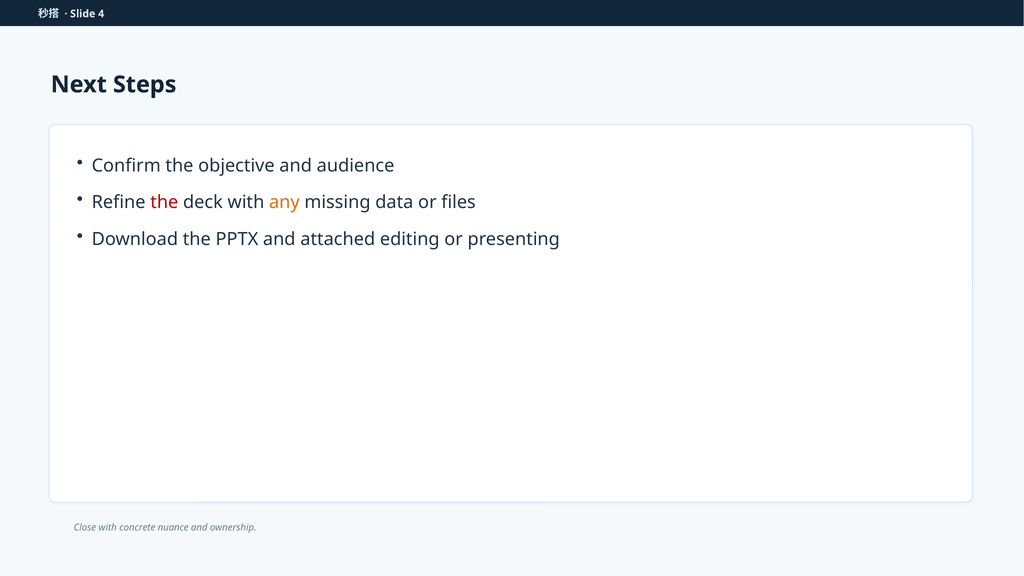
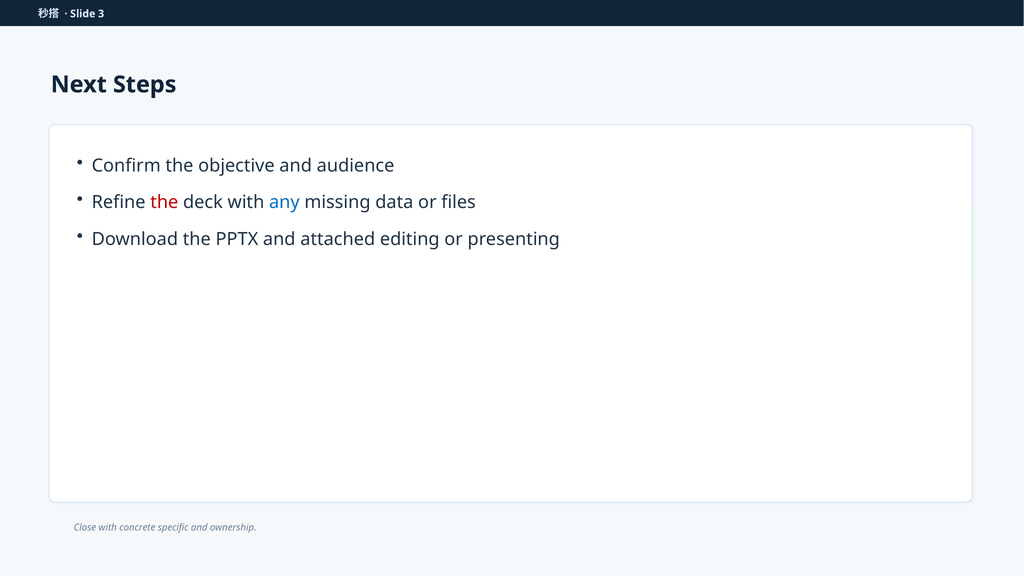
4: 4 -> 3
any colour: orange -> blue
nuance: nuance -> specific
